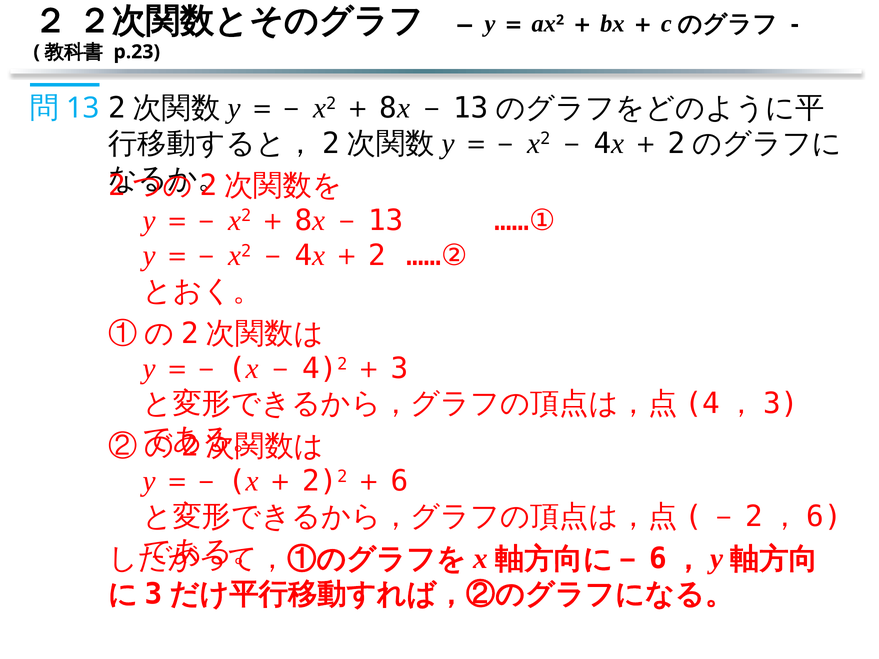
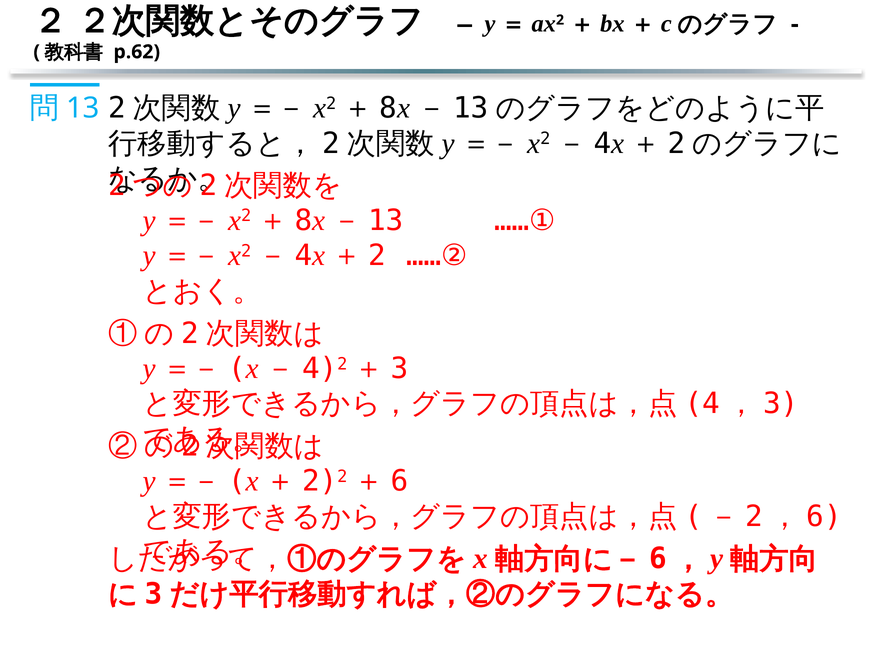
p.23: p.23 -> p.62
